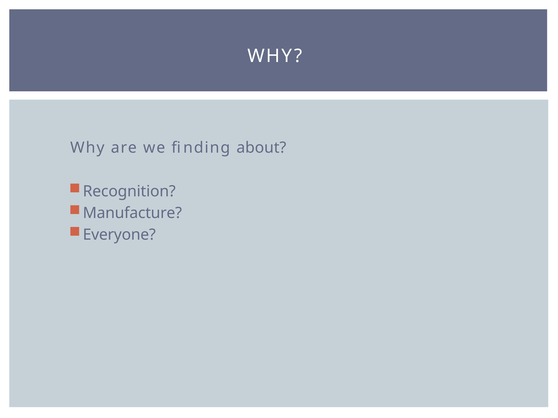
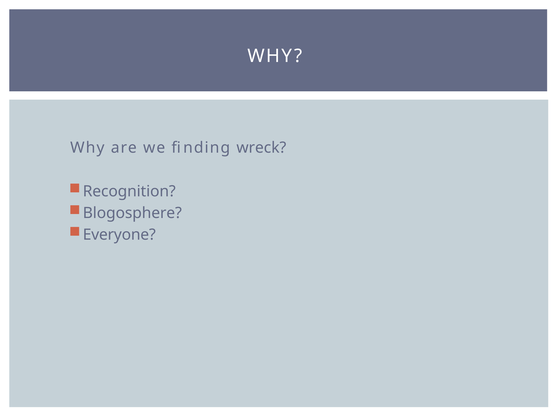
about: about -> wreck
Manufacture: Manufacture -> Blogosphere
